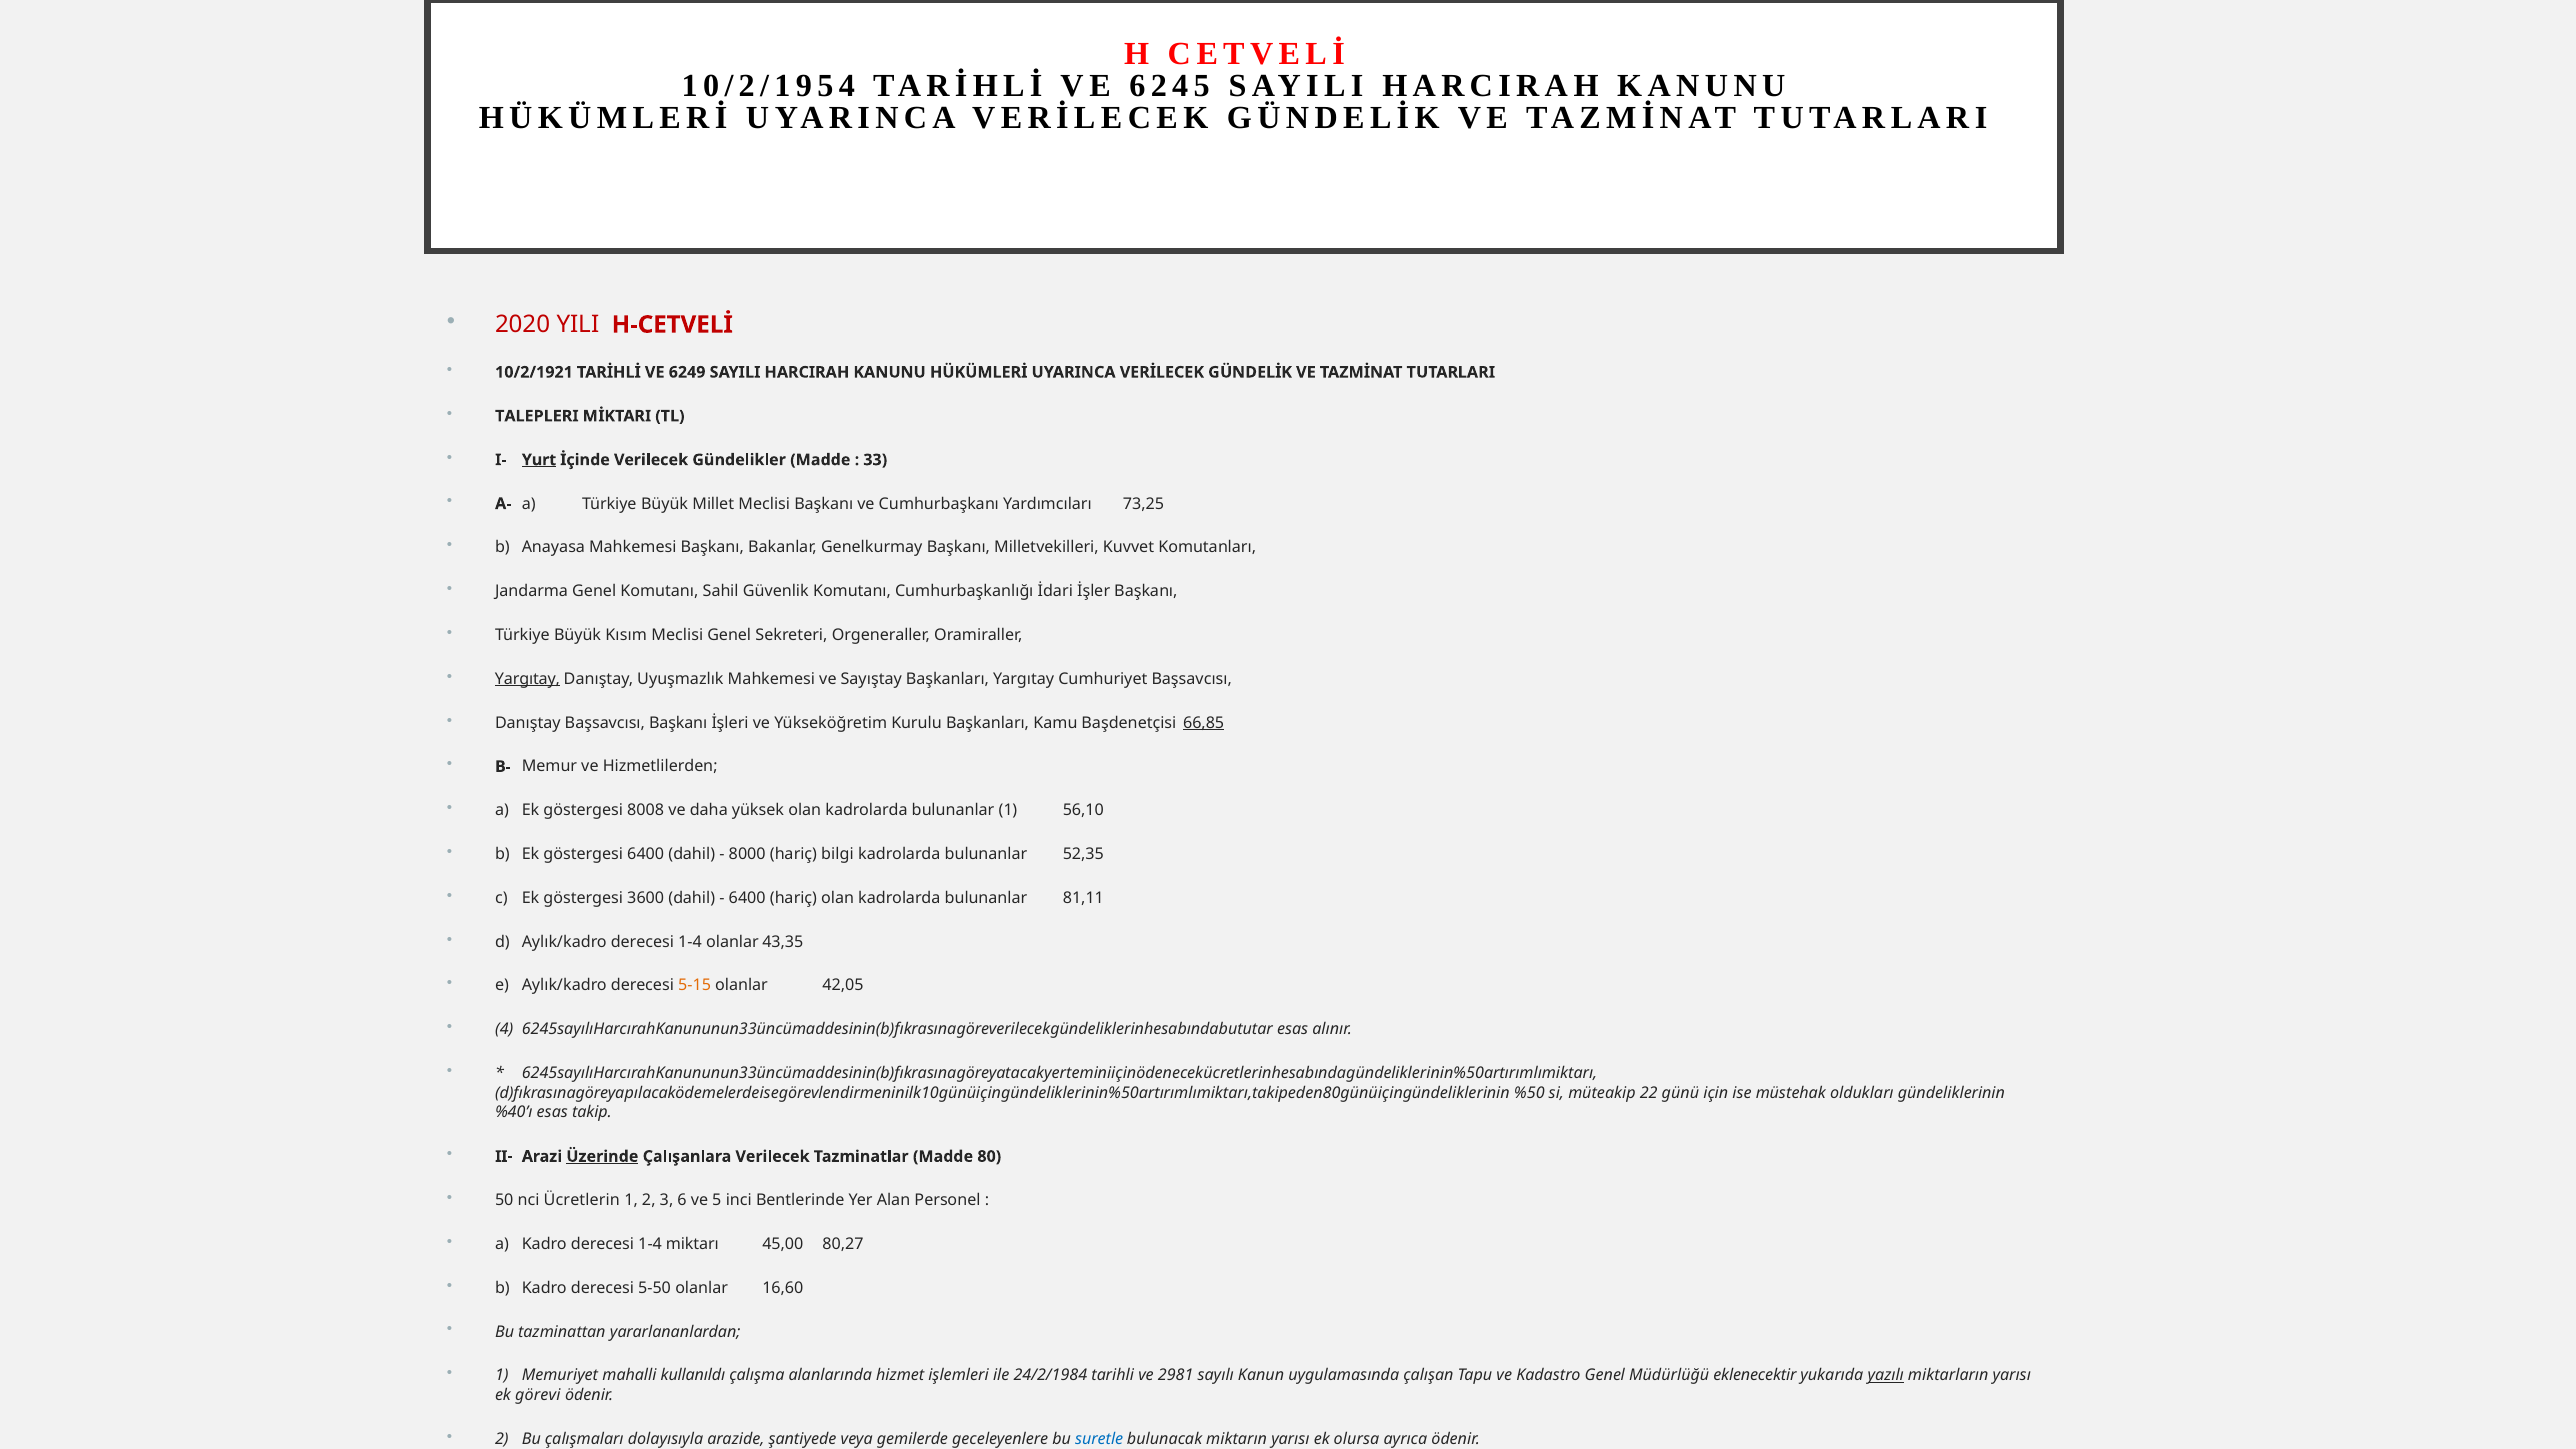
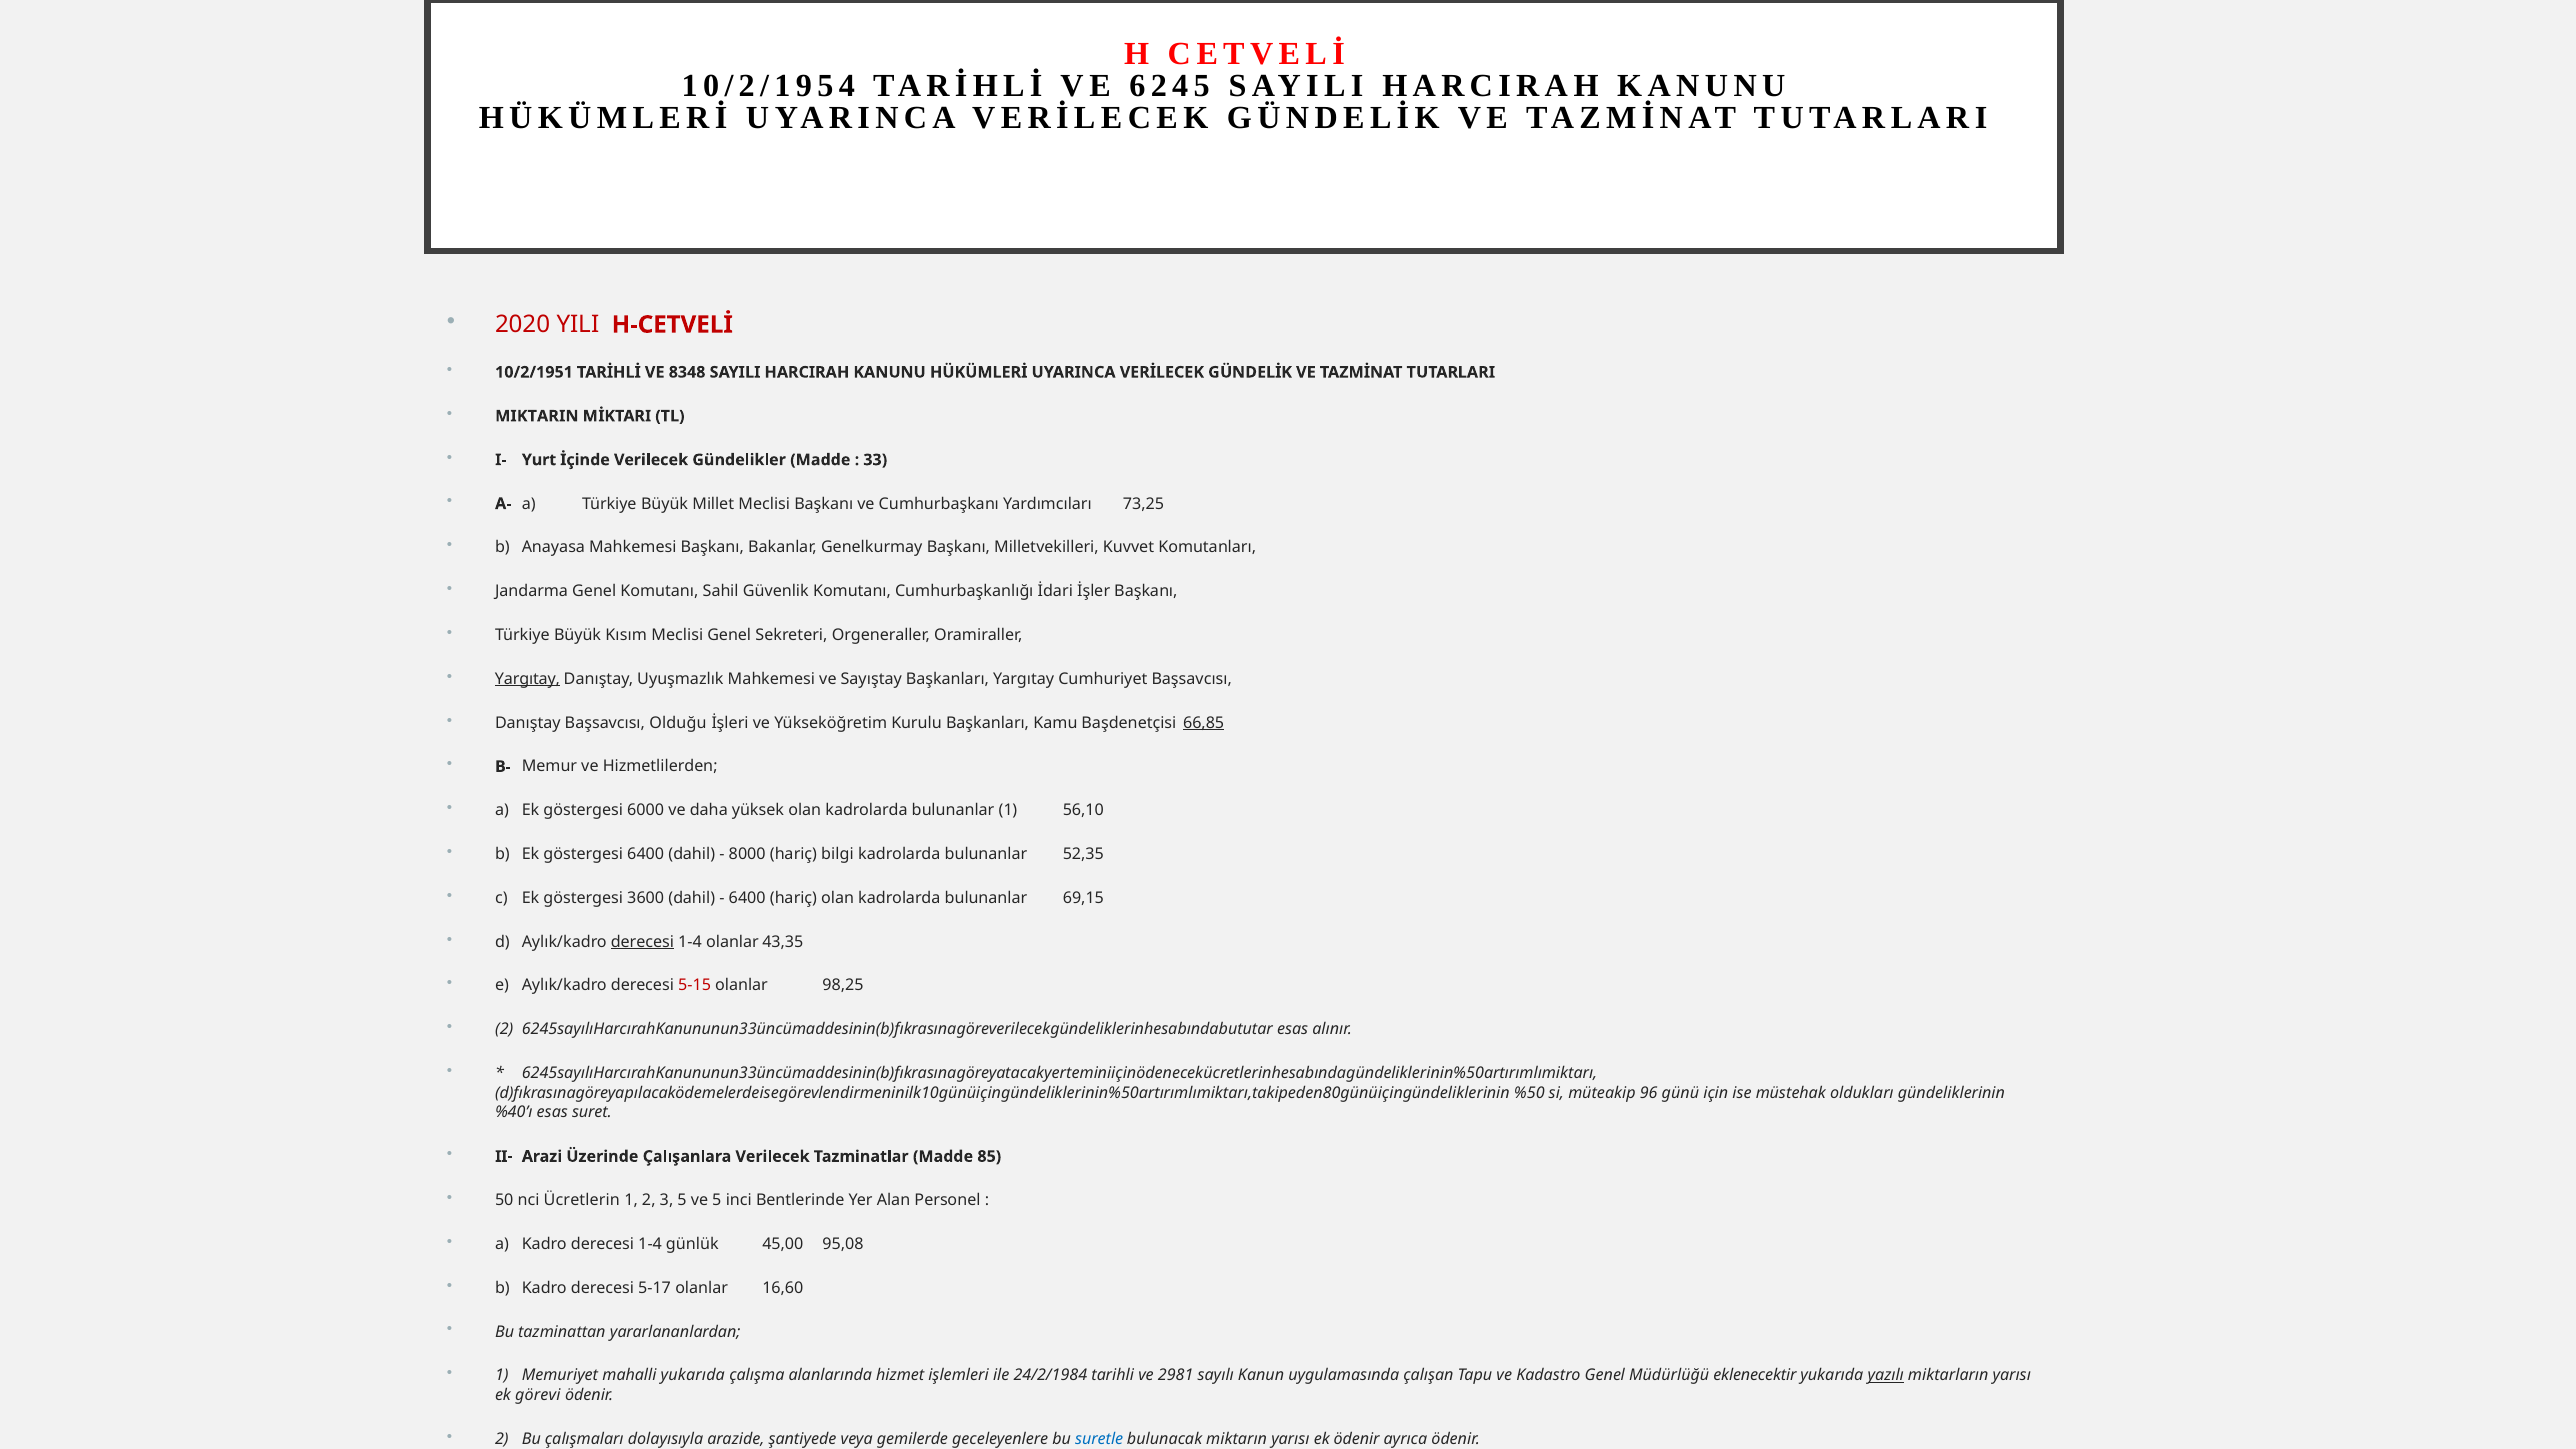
10/2/1921: 10/2/1921 -> 10/2/1951
6249: 6249 -> 8348
TALEPLERI: TALEPLERI -> MIKTARIN
Yurt underline: present -> none
Başsavcısı Başkanı: Başkanı -> Olduğu
8008: 8008 -> 6000
81,11: 81,11 -> 69,15
derecesi at (642, 942) underline: none -> present
5-15 colour: orange -> red
42,05: 42,05 -> 98,25
4 at (504, 1029): 4 -> 2
22: 22 -> 96
takip: takip -> suret
Üzerinde underline: present -> none
80: 80 -> 85
3 6: 6 -> 5
miktarı: miktarı -> günlük
80,27: 80,27 -> 95,08
5-50: 5-50 -> 5-17
mahalli kullanıldı: kullanıldı -> yukarıda
ek olursa: olursa -> ödenir
